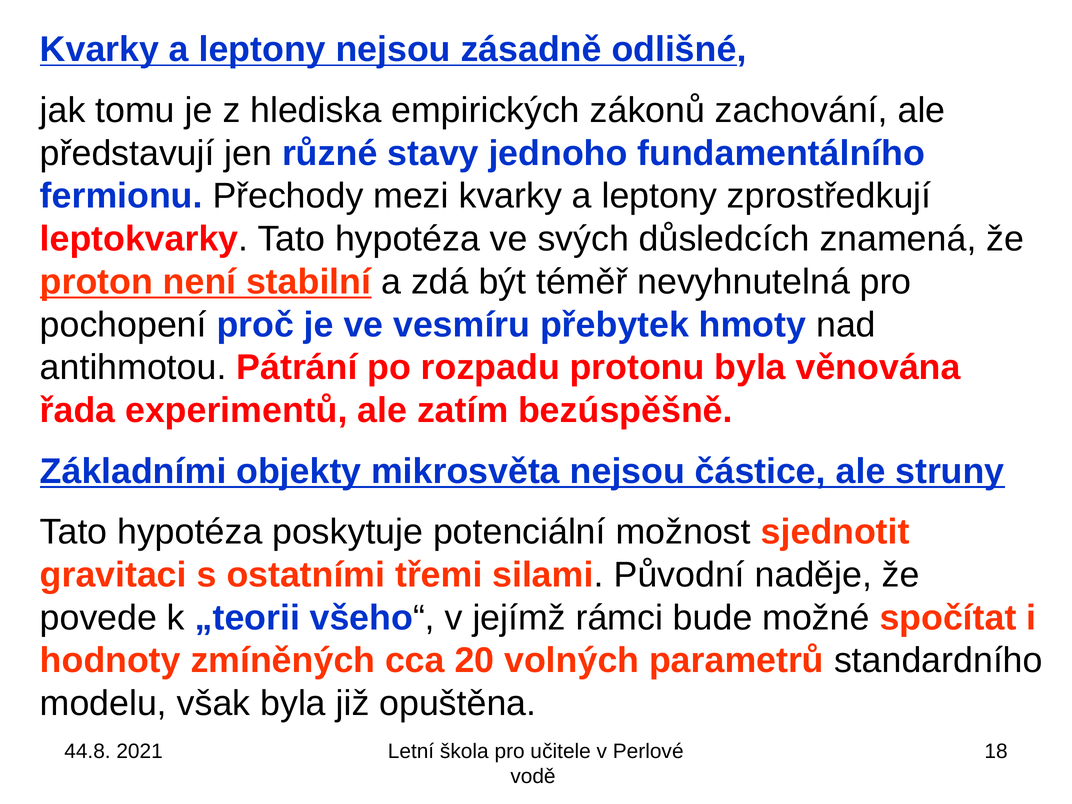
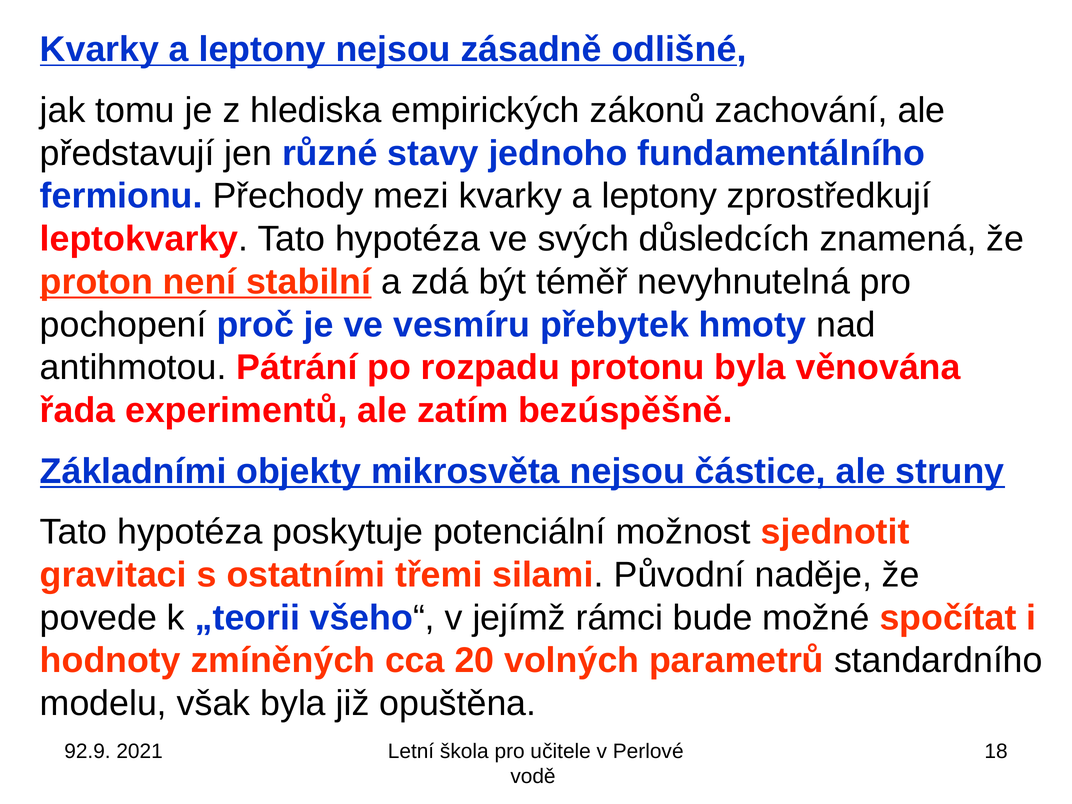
44.8: 44.8 -> 92.9
